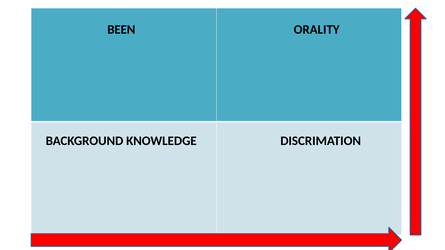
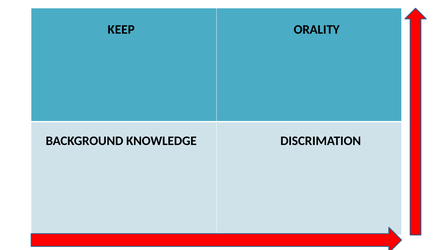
BEEN: BEEN -> KEEP
